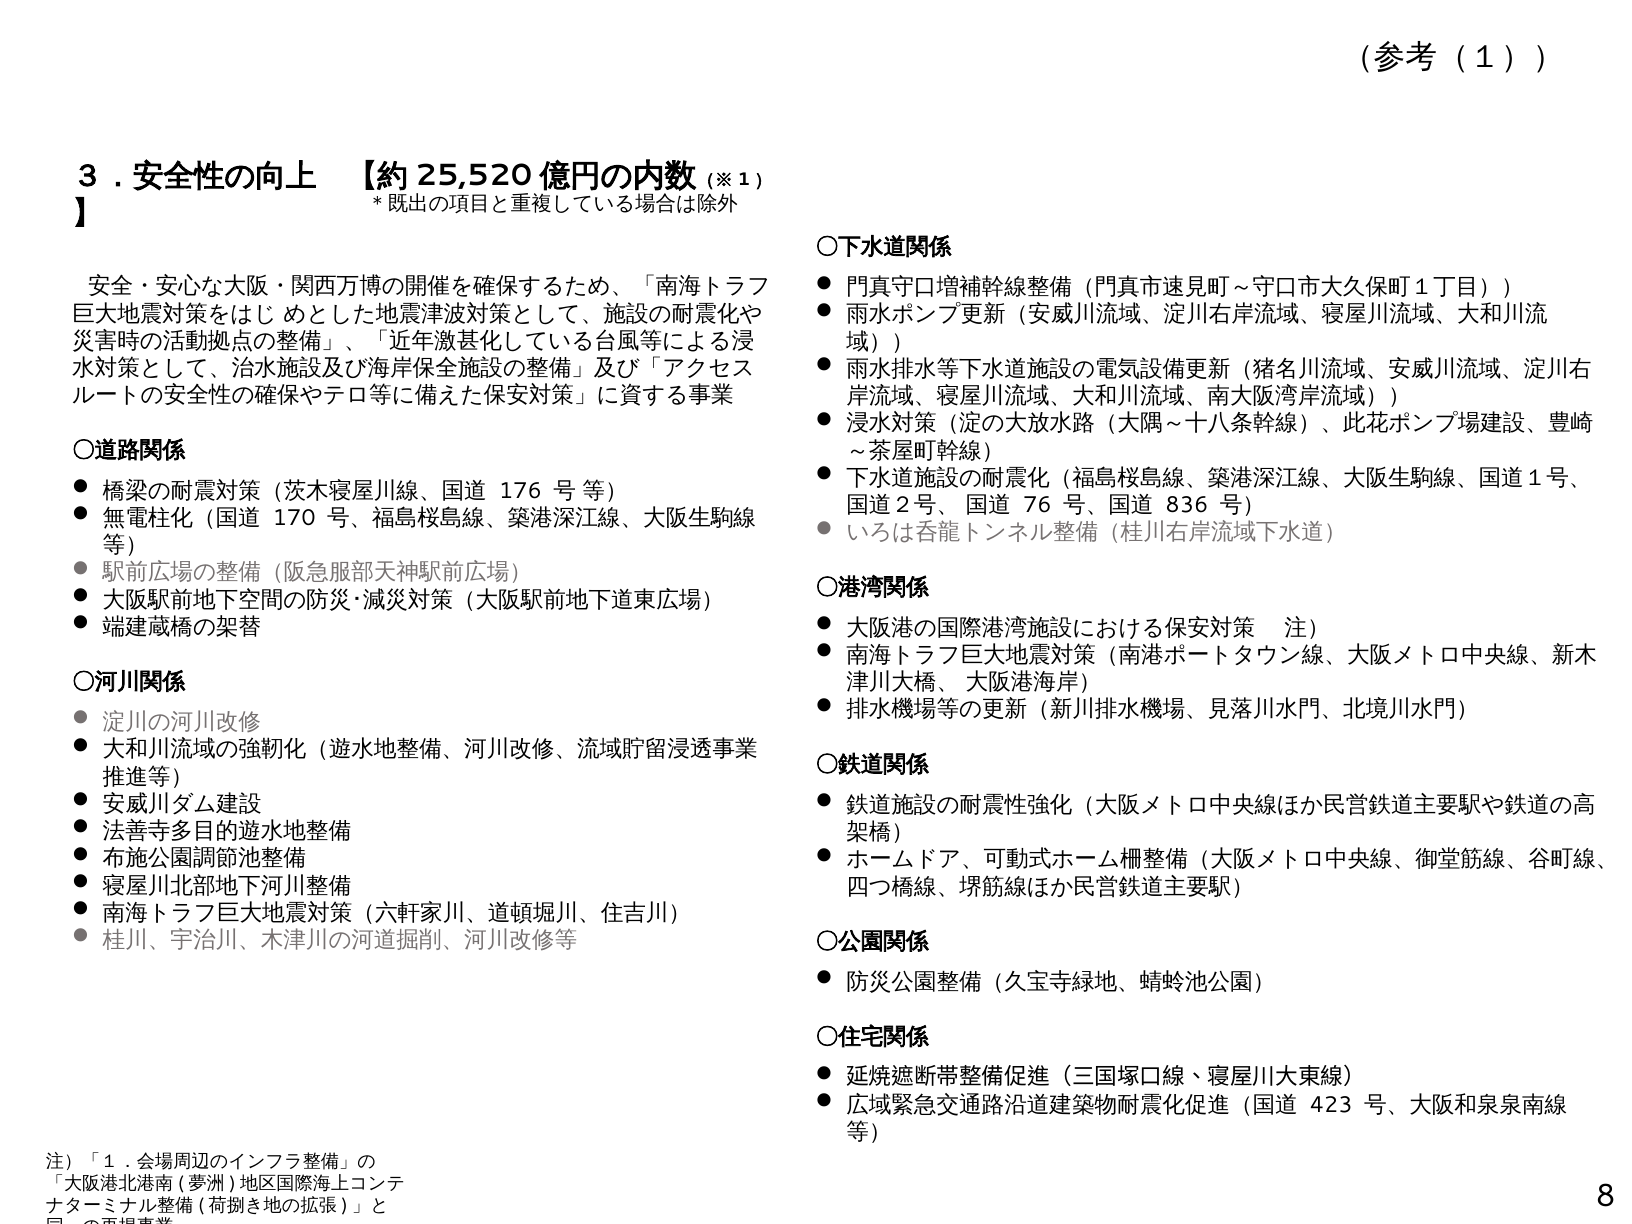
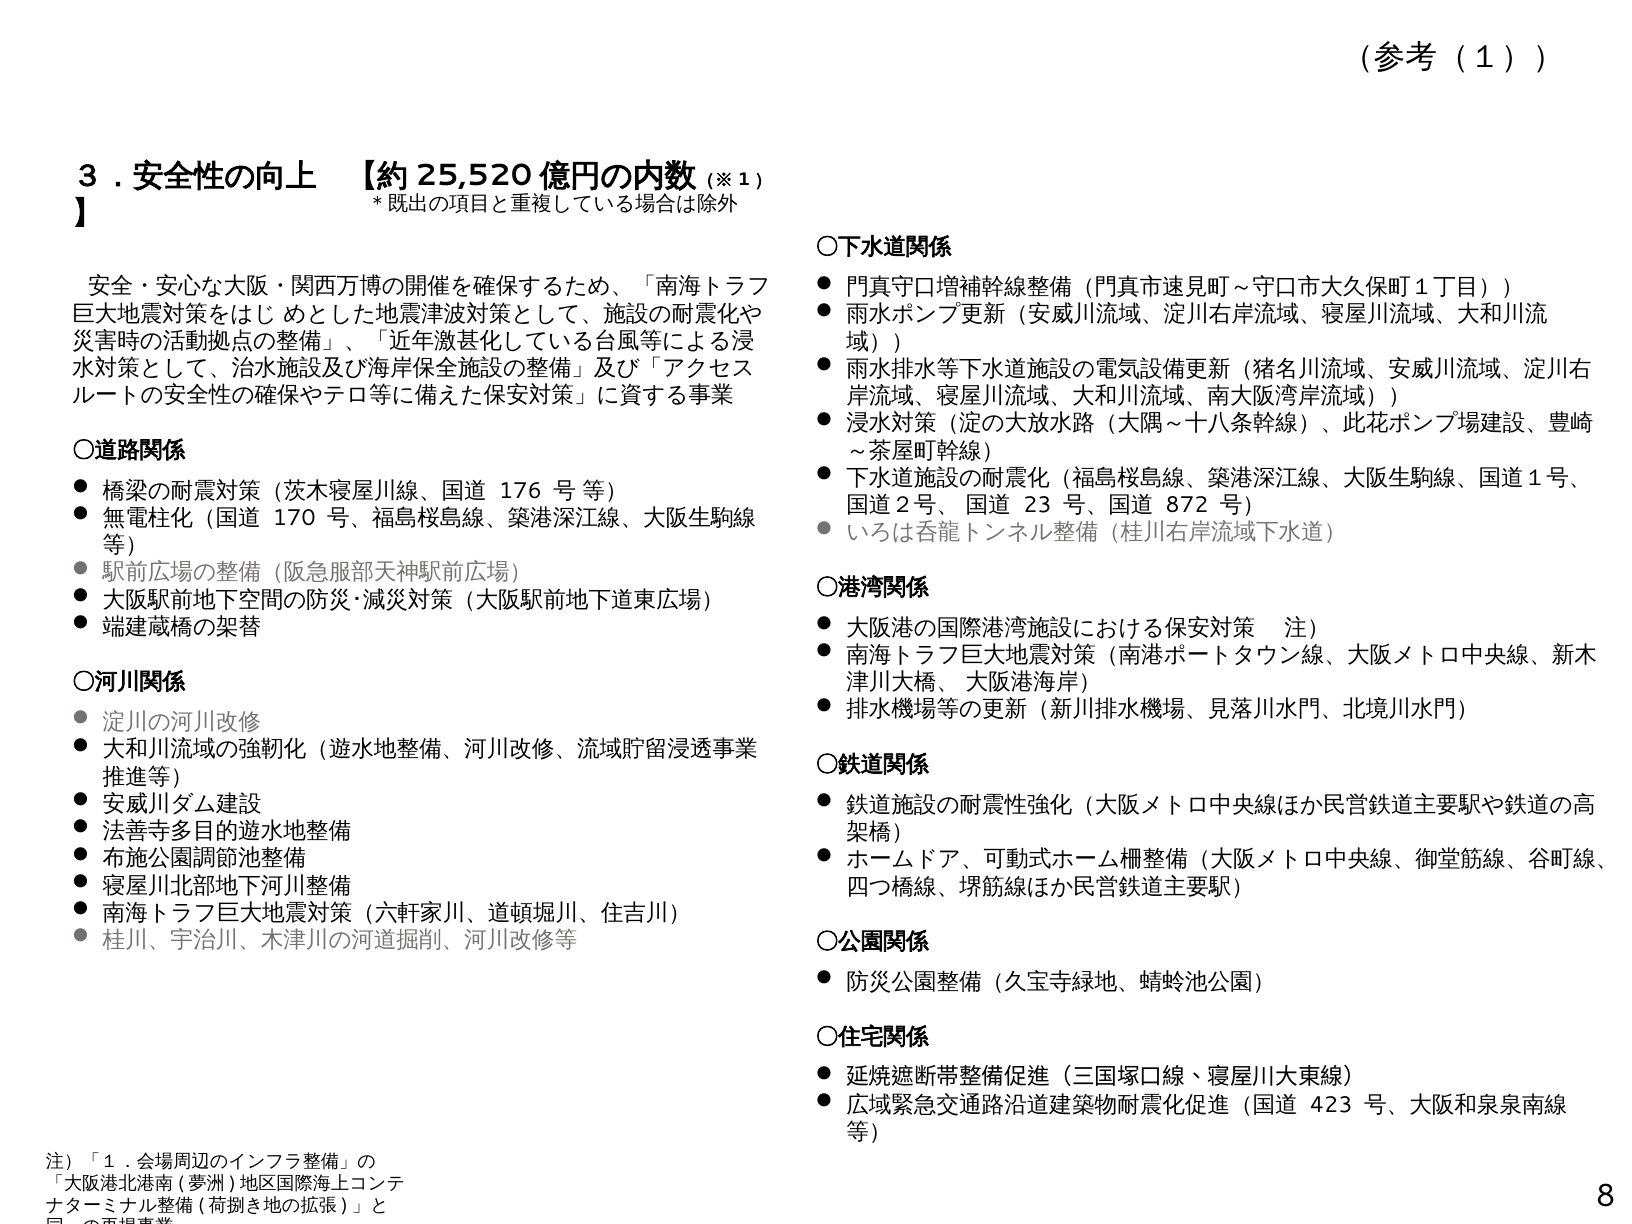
76: 76 -> 23
836: 836 -> 872
